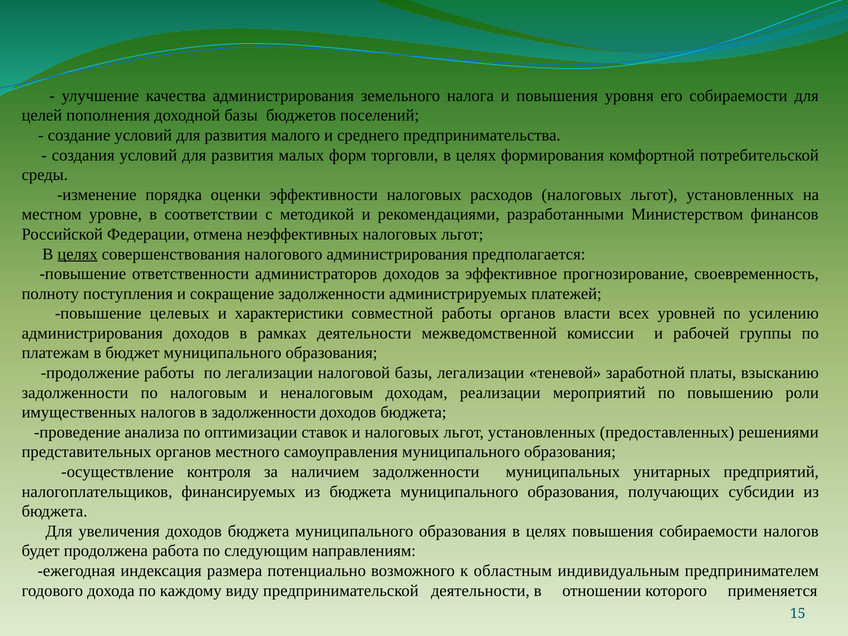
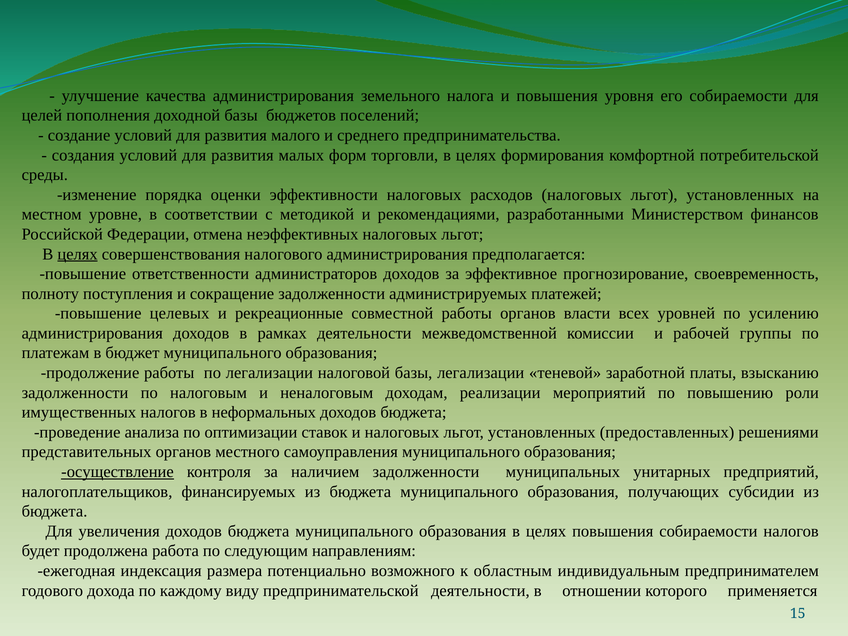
характеристики: характеристики -> рекреационные
в задолженности: задолженности -> неформальных
осуществление underline: none -> present
